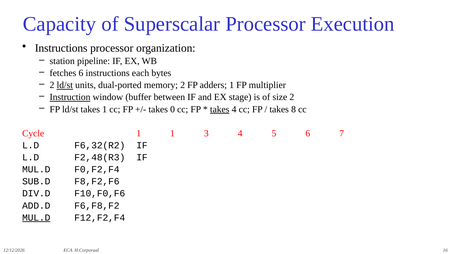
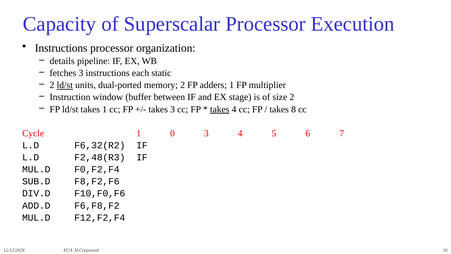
station: station -> details
fetches 6: 6 -> 3
bytes: bytes -> static
Instruction underline: present -> none
takes 0: 0 -> 3
1 1: 1 -> 0
MUL.D at (36, 217) underline: present -> none
